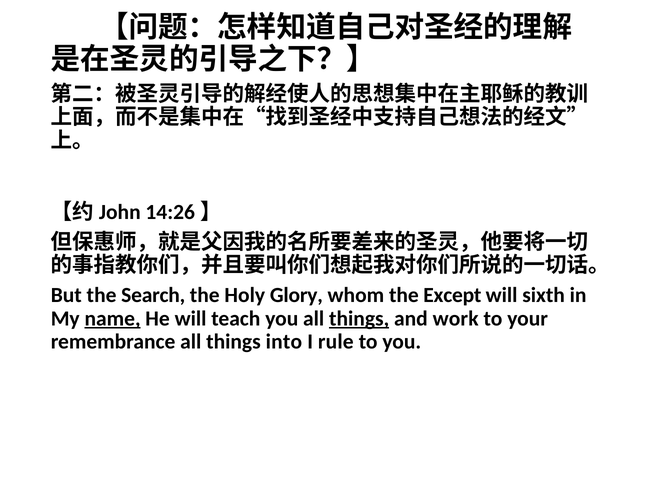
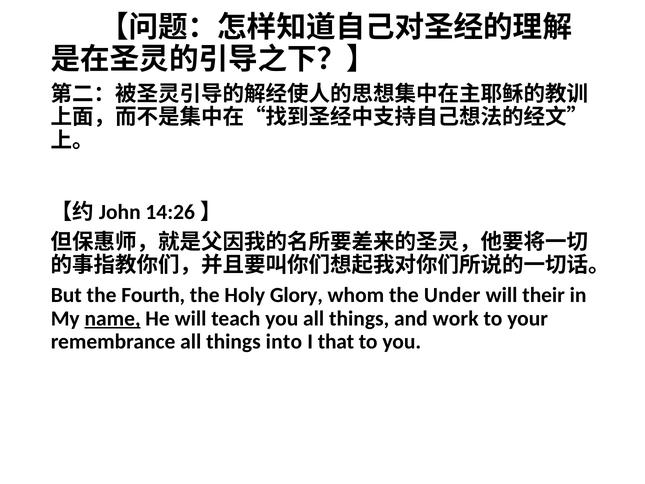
Search: Search -> Fourth
Except: Except -> Under
sixth: sixth -> their
things at (359, 318) underline: present -> none
rule: rule -> that
